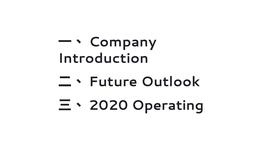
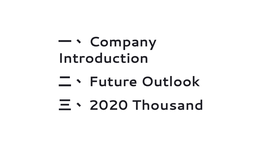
Operating: Operating -> Thousand
